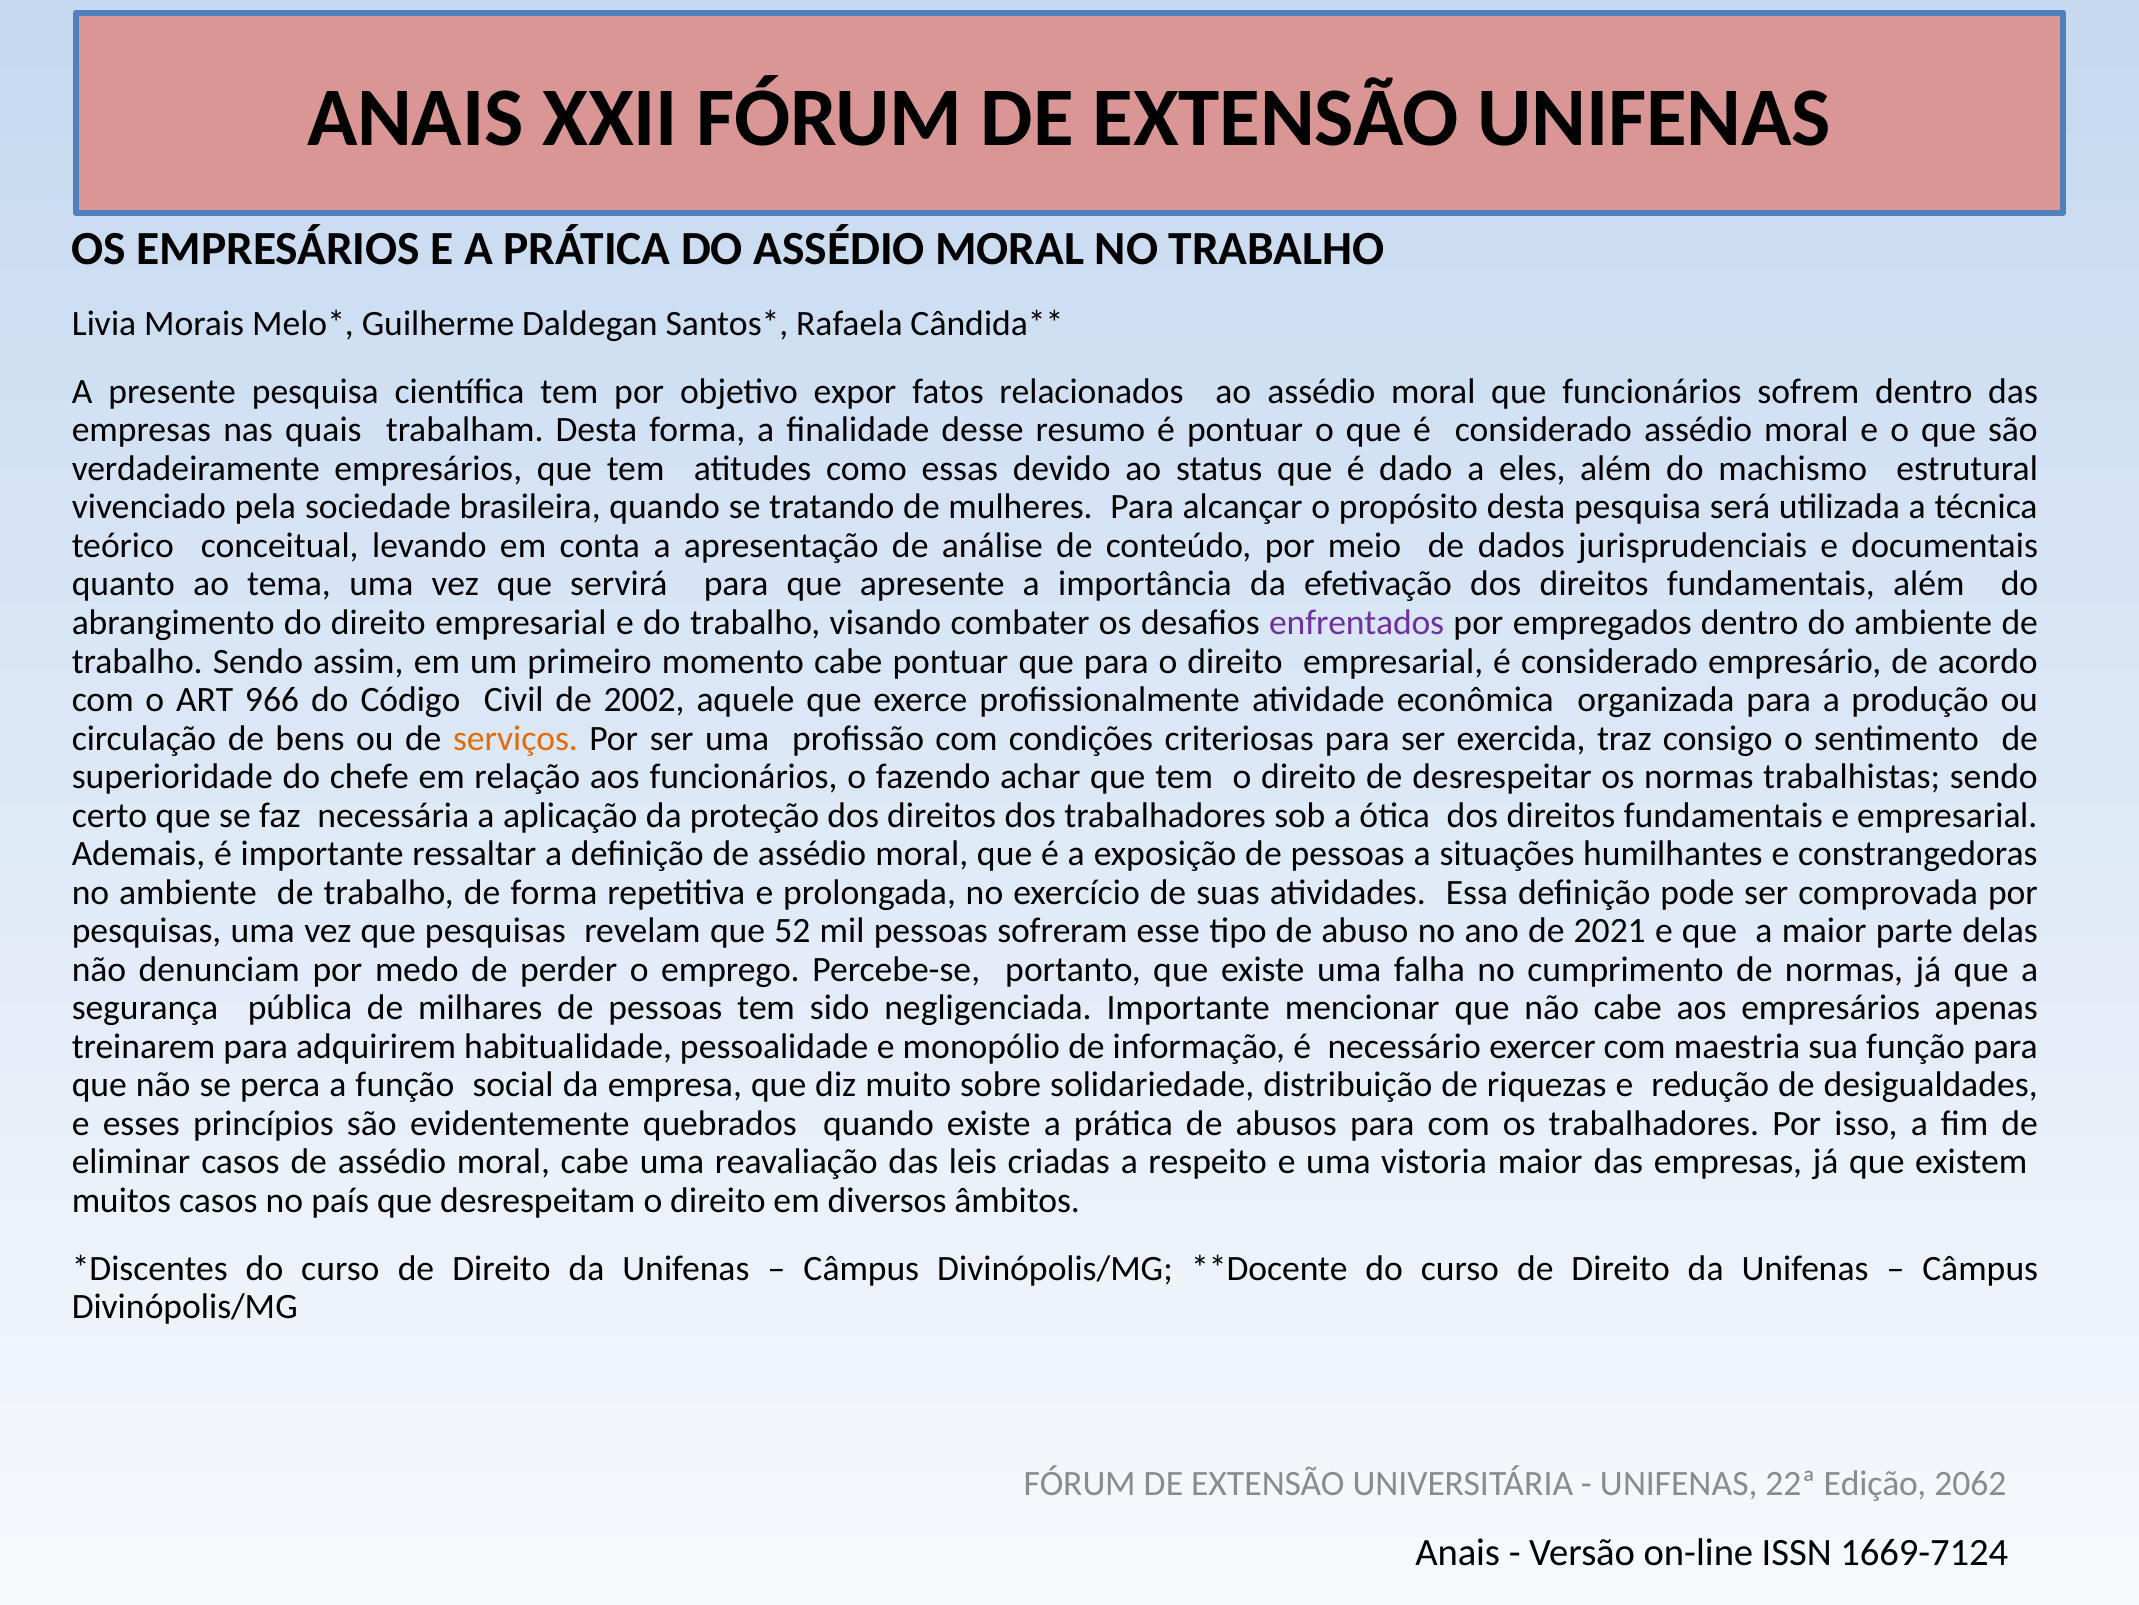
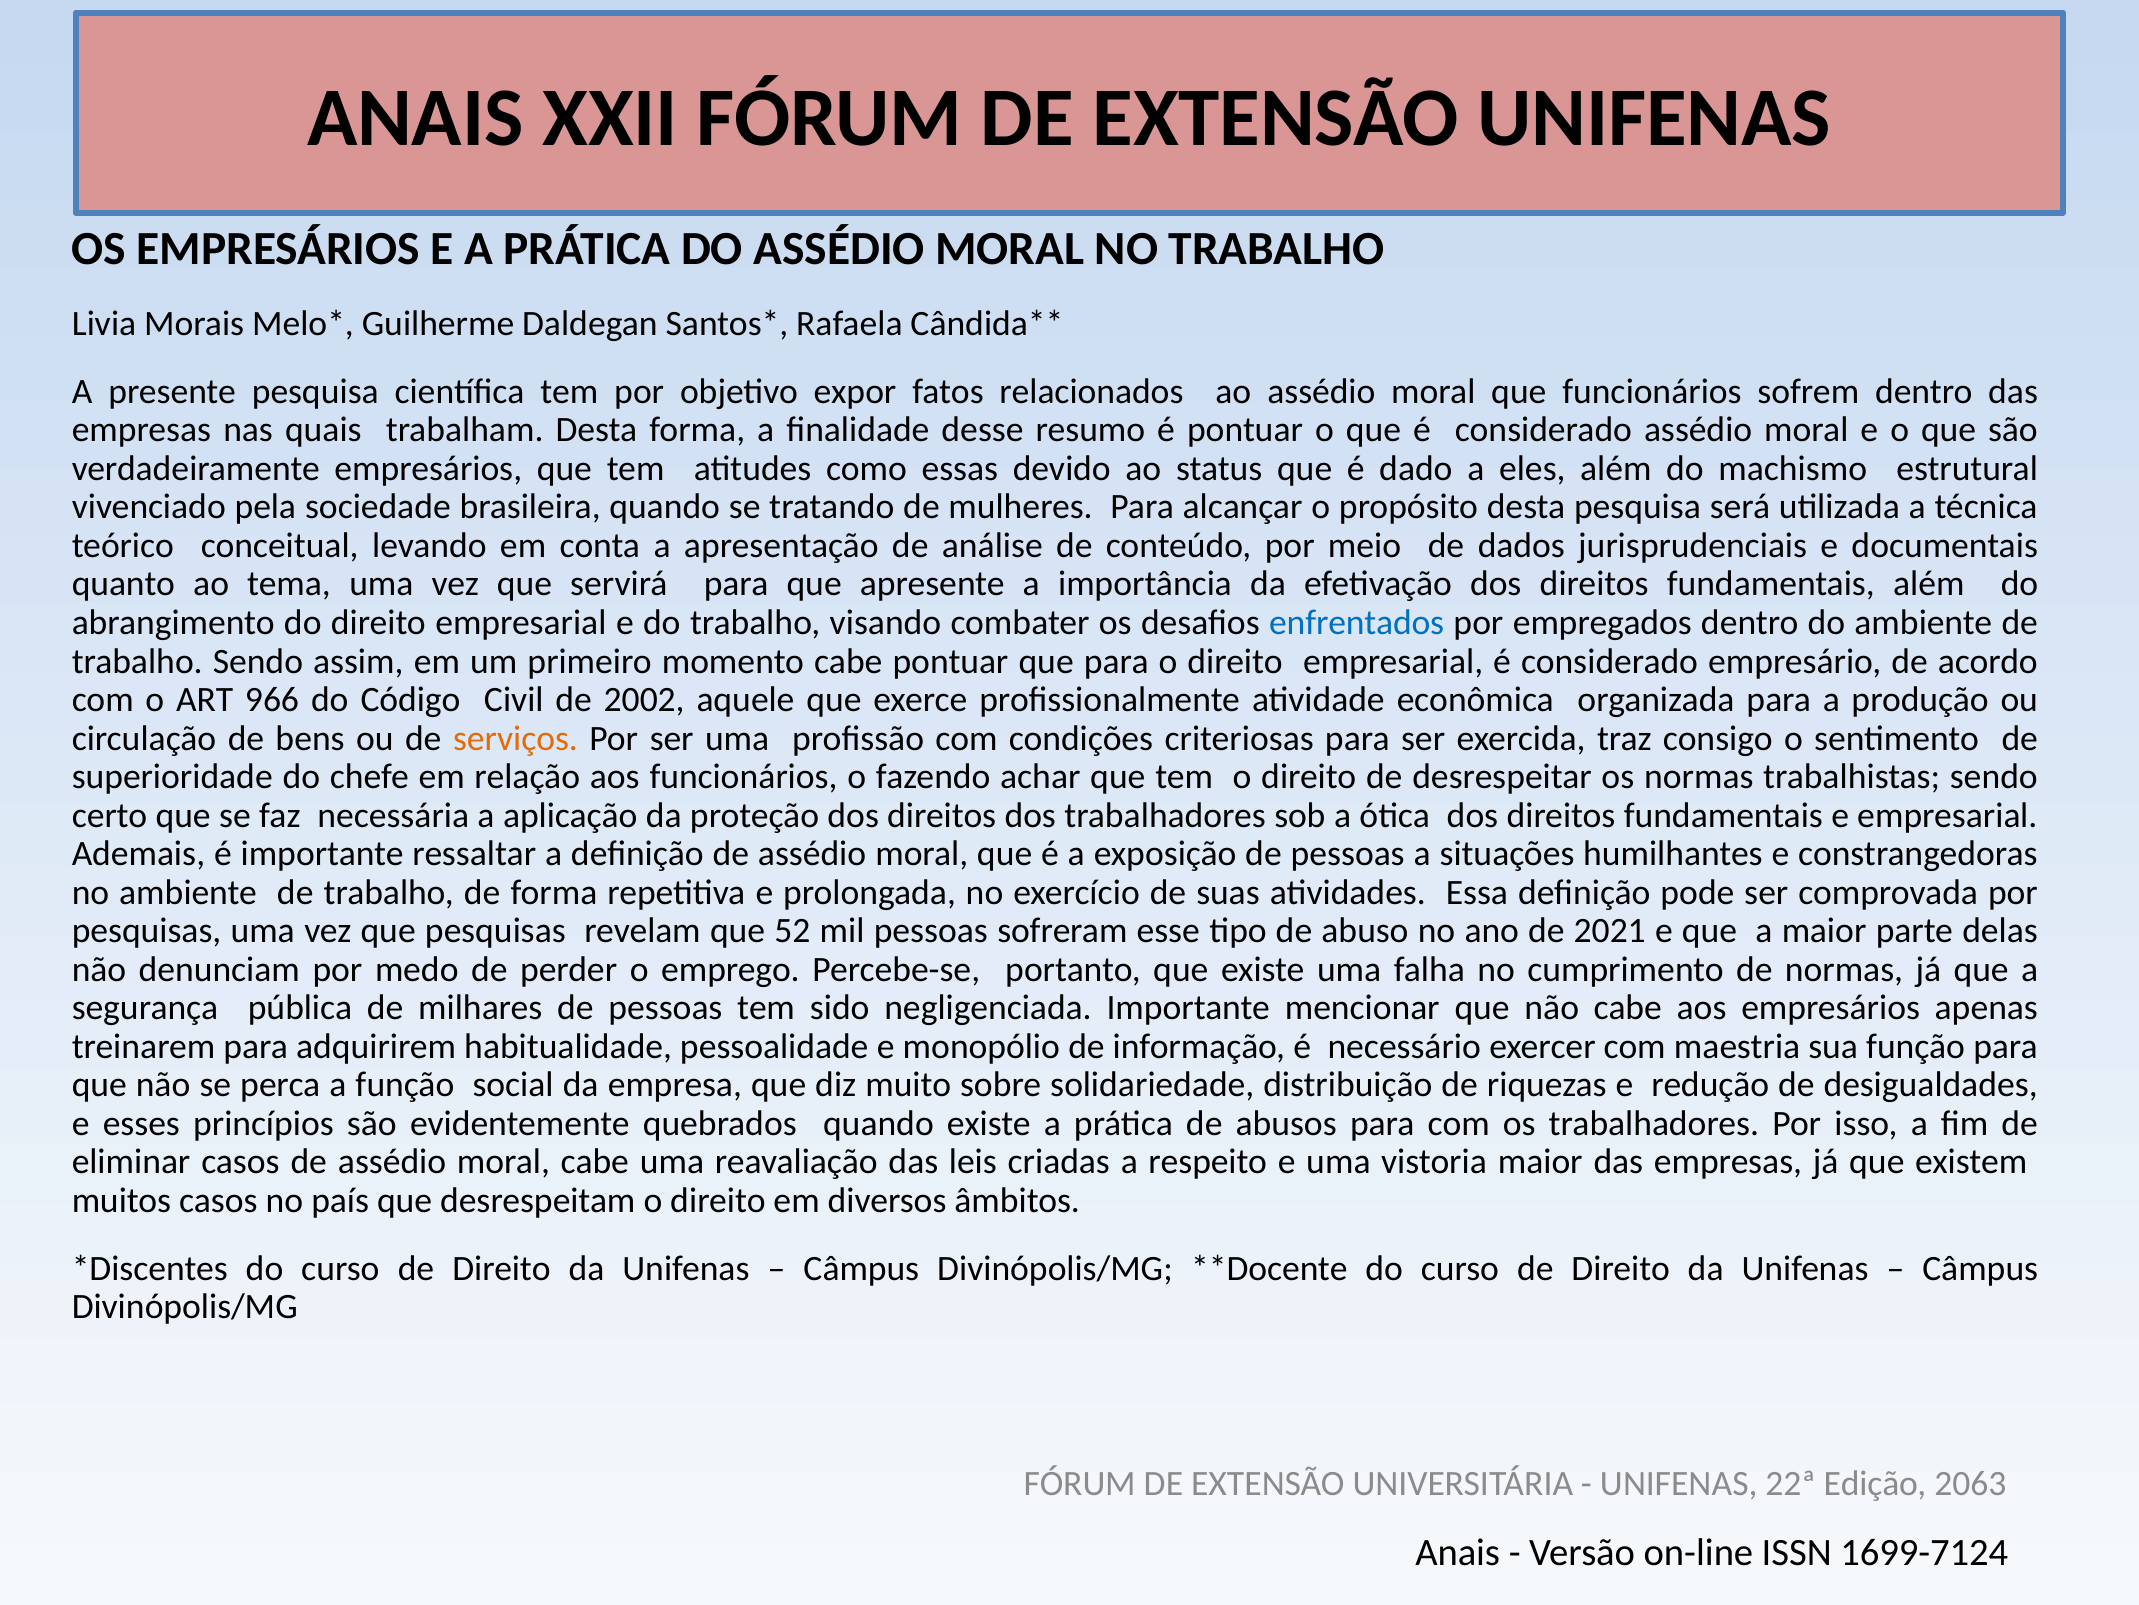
enfrentados colour: purple -> blue
2062: 2062 -> 2063
1669-7124: 1669-7124 -> 1699-7124
